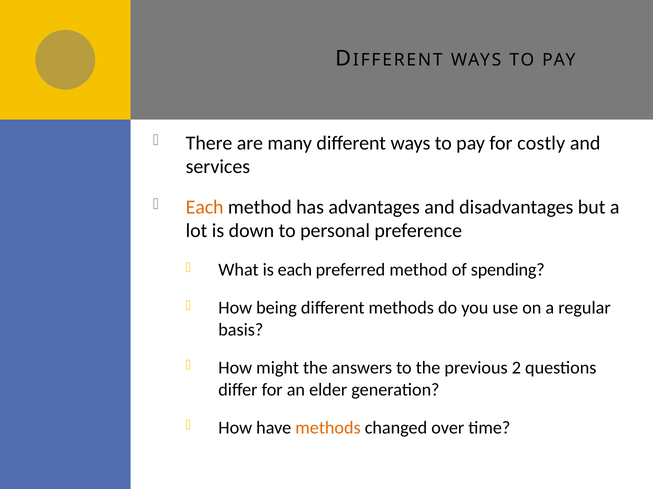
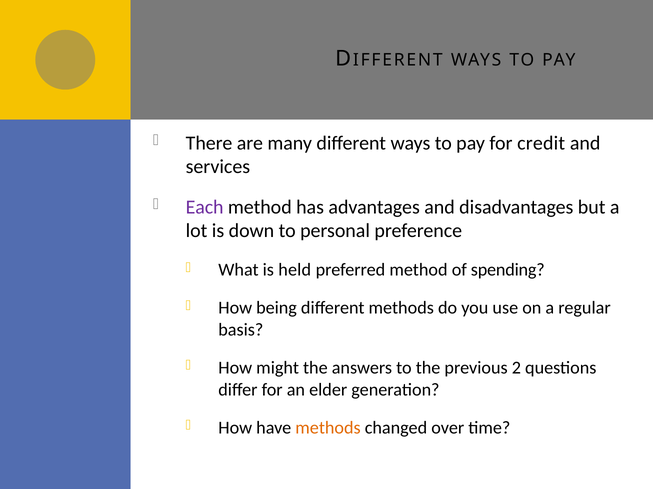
costly: costly -> credit
Each at (205, 207) colour: orange -> purple
is each: each -> held
